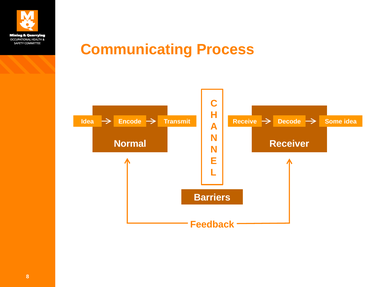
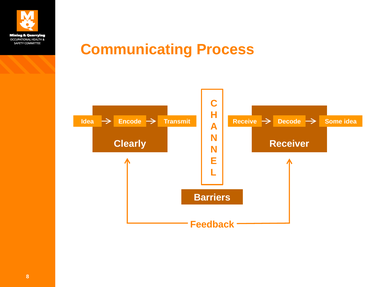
Normal: Normal -> Clearly
